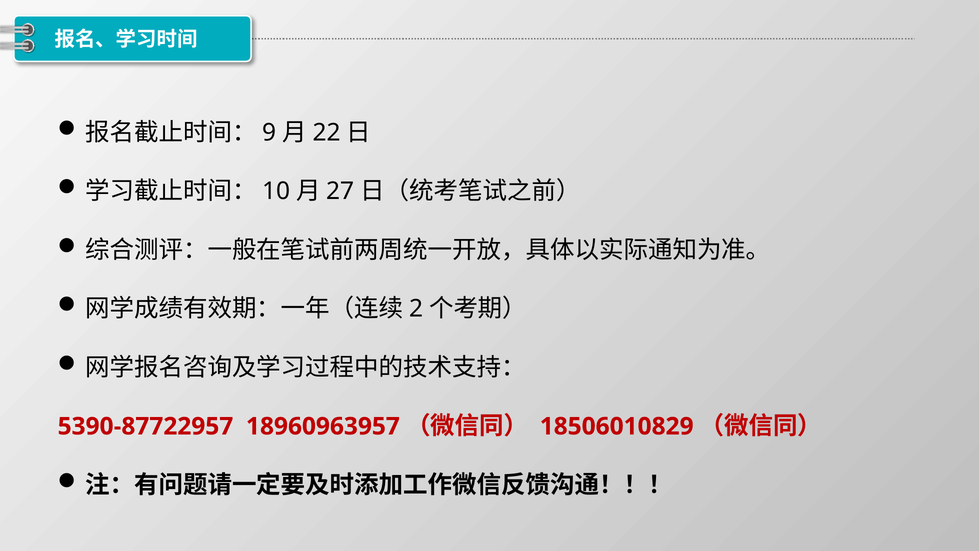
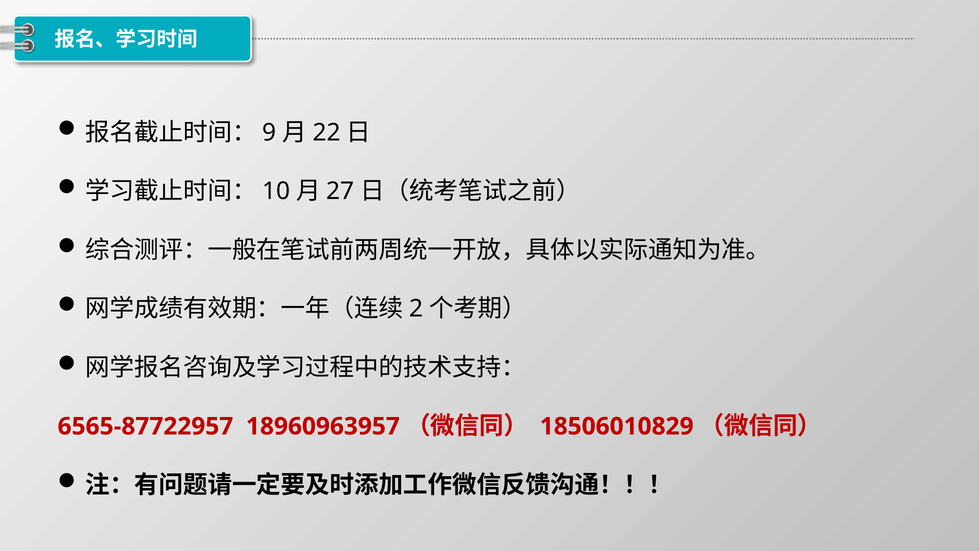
5390-87722957: 5390-87722957 -> 6565-87722957
